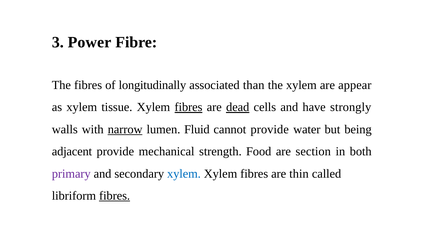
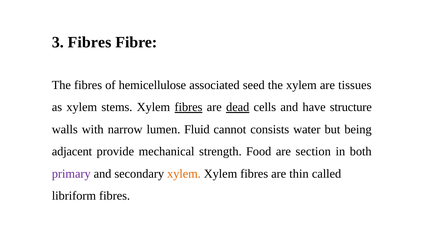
3 Power: Power -> Fibres
longitudinally: longitudinally -> hemicellulose
than: than -> seed
appear: appear -> tissues
tissue: tissue -> stems
strongly: strongly -> structure
narrow underline: present -> none
cannot provide: provide -> consists
xylem at (184, 173) colour: blue -> orange
fibres at (115, 196) underline: present -> none
